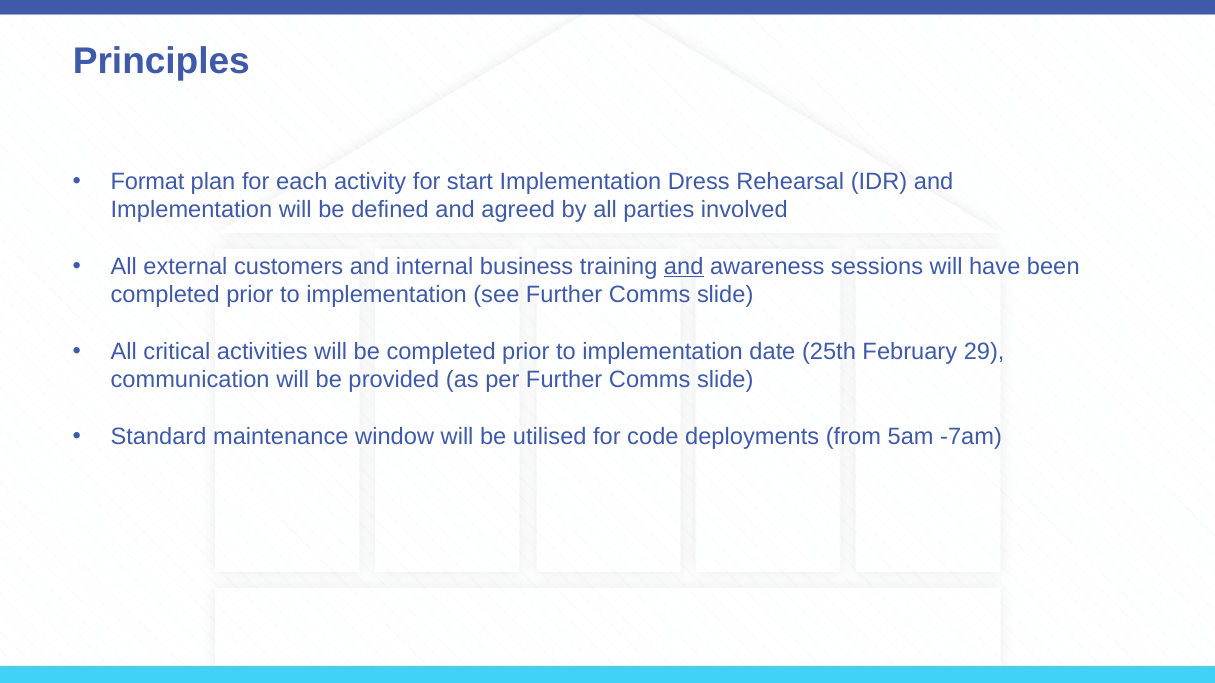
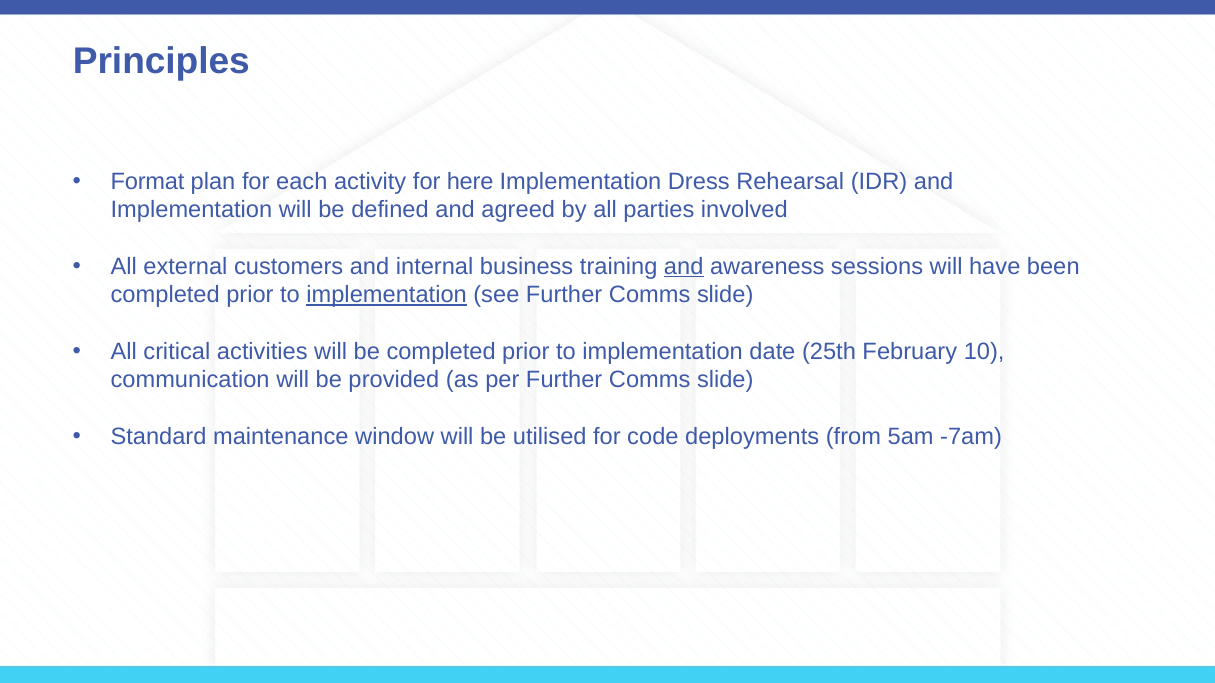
start: start -> here
implementation at (387, 295) underline: none -> present
29: 29 -> 10
